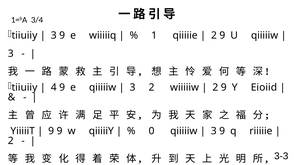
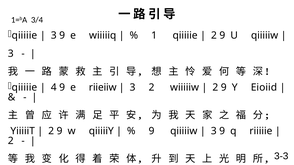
tiiuiiy at (25, 35): tiiuiiy -> qiiiiie
tiiuiiy at (25, 88): tiiuiiy -> qiiiiie
e qiiiiiw: qiiiiiw -> riieiiw
9 at (51, 131): 9 -> 2
0 at (152, 131): 0 -> 9
